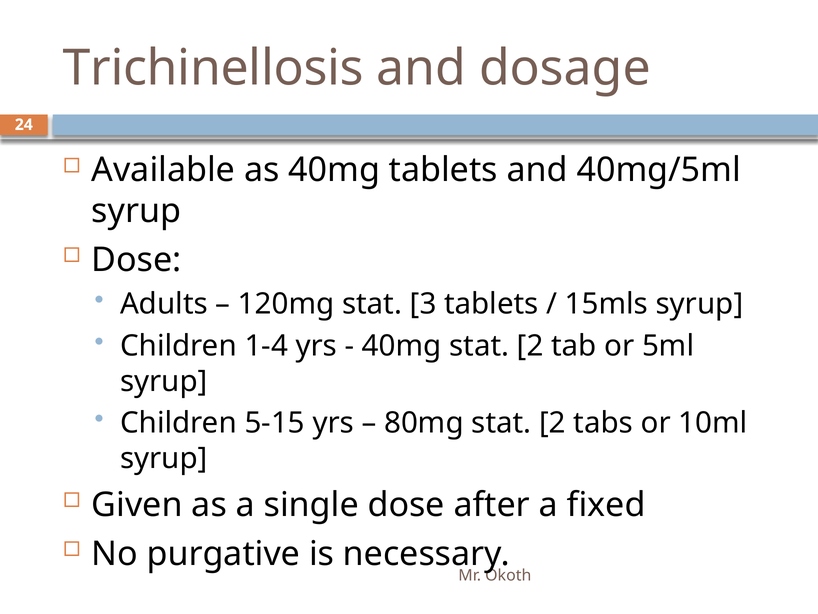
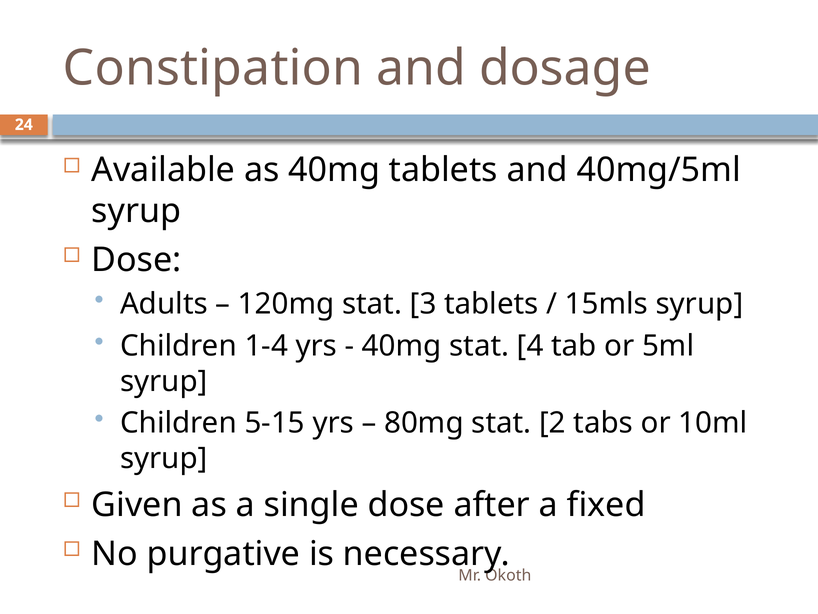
Trichinellosis: Trichinellosis -> Constipation
40mg stat 2: 2 -> 4
